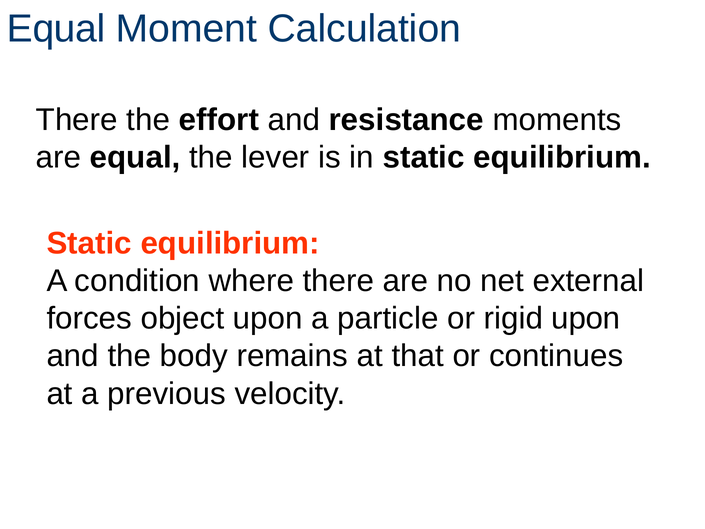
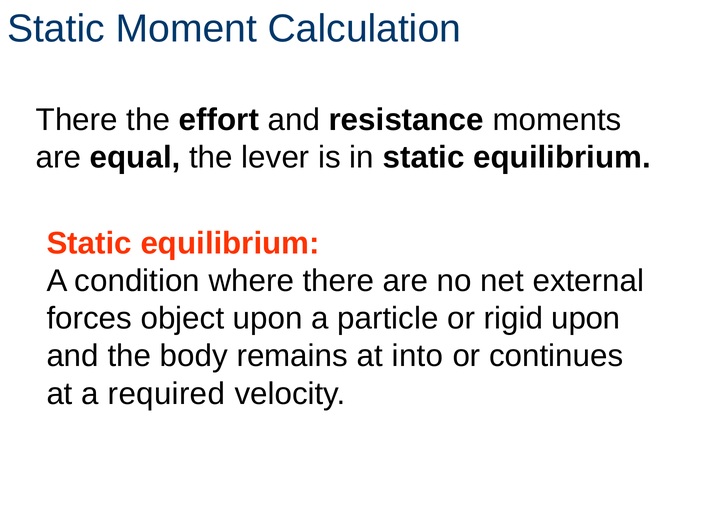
Equal at (56, 29): Equal -> Static
that: that -> into
previous: previous -> required
